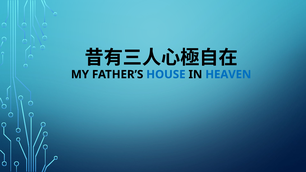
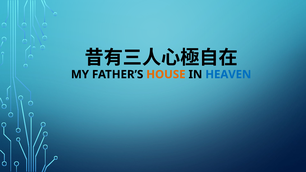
HOUSE colour: blue -> orange
